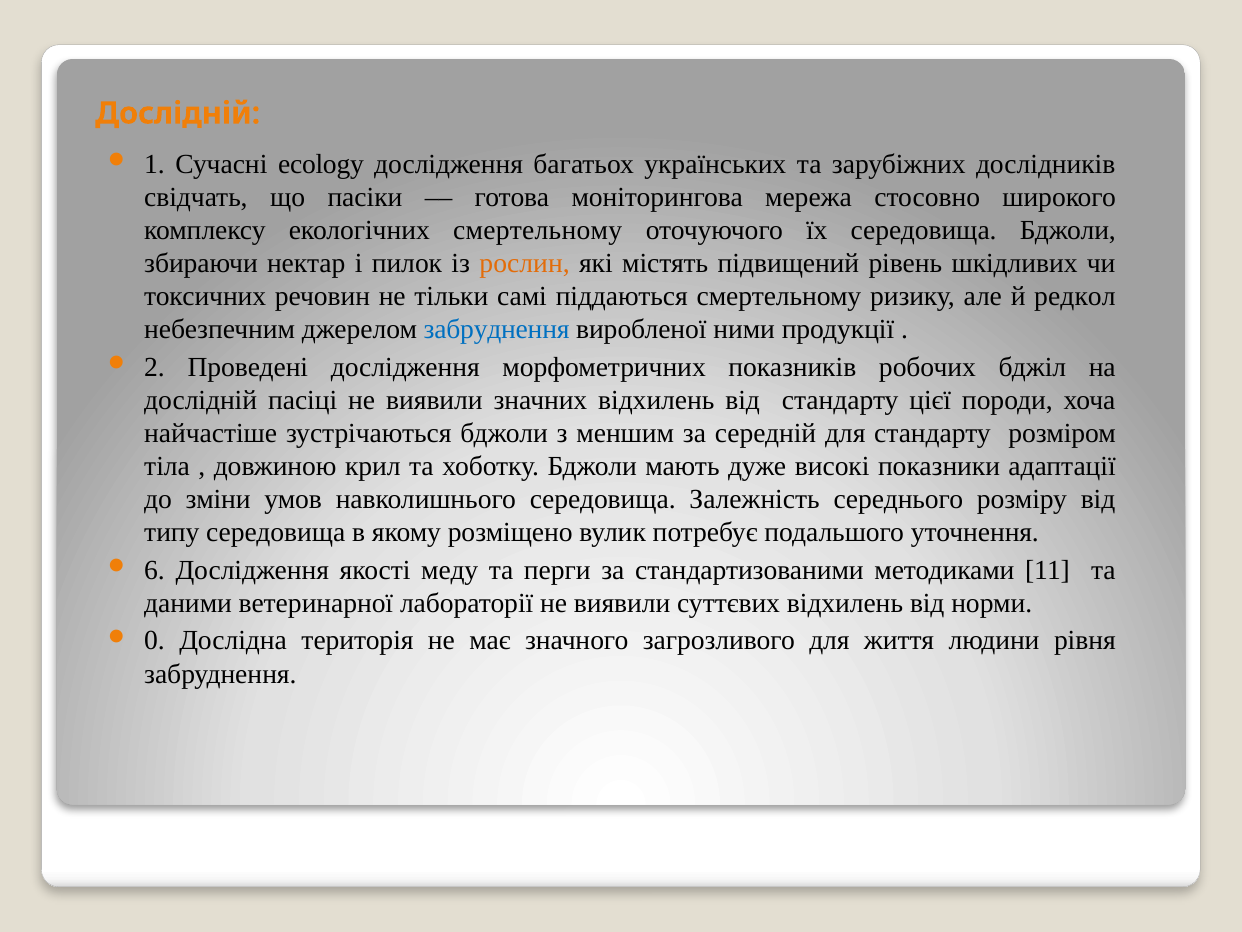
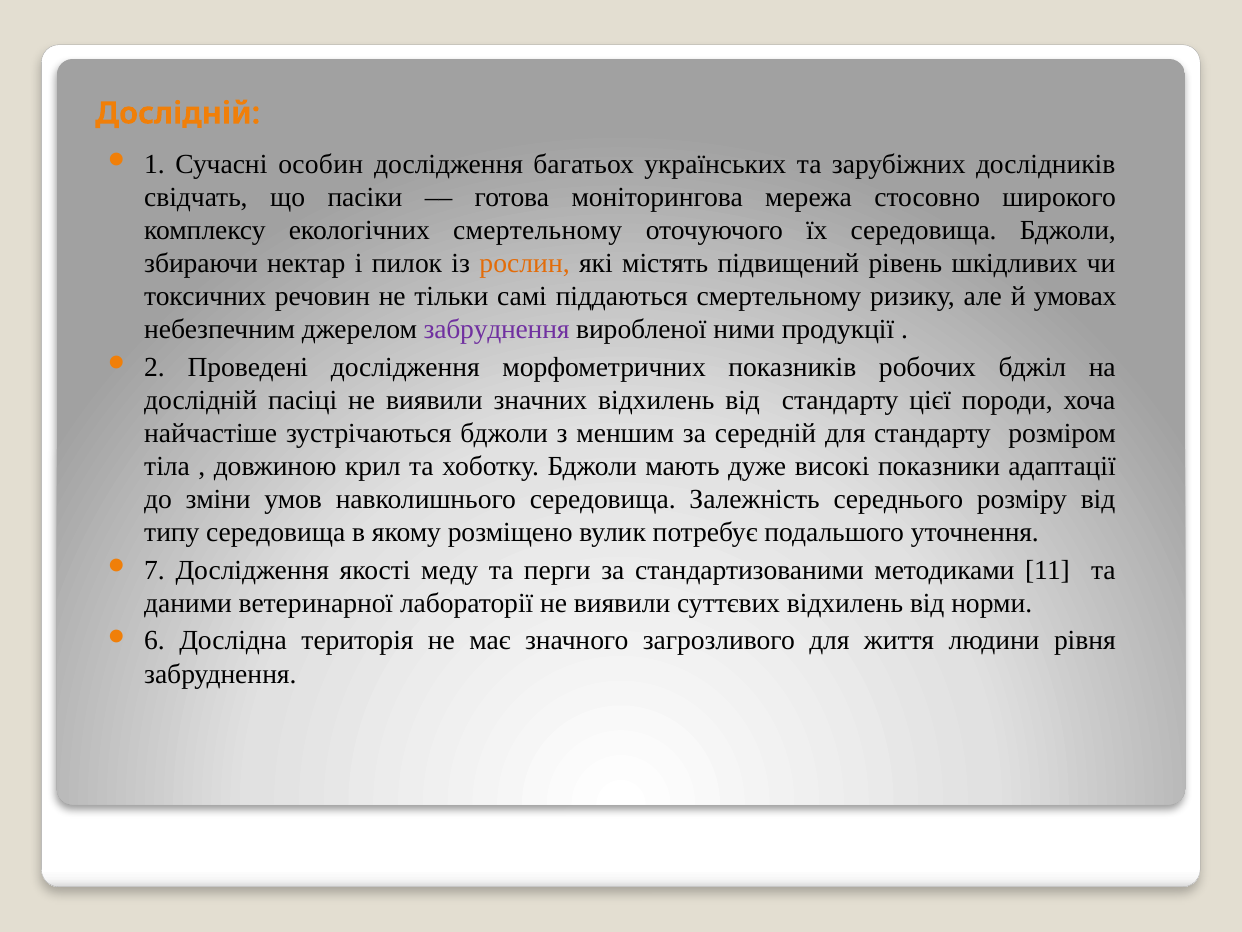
ecology: ecology -> особин
редкол: редкол -> умовах
забруднення at (497, 330) colour: blue -> purple
6: 6 -> 7
0: 0 -> 6
